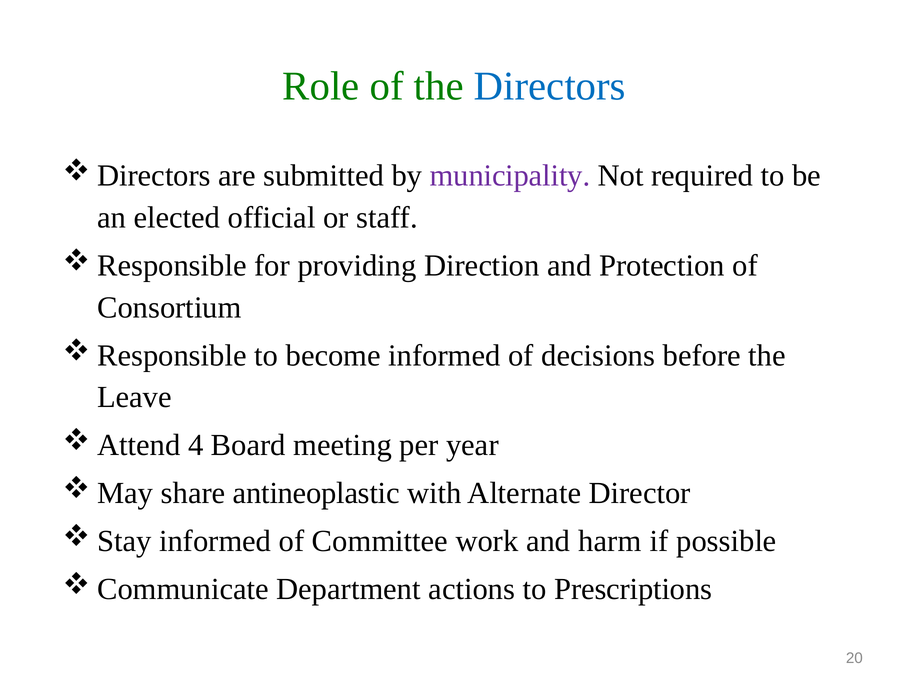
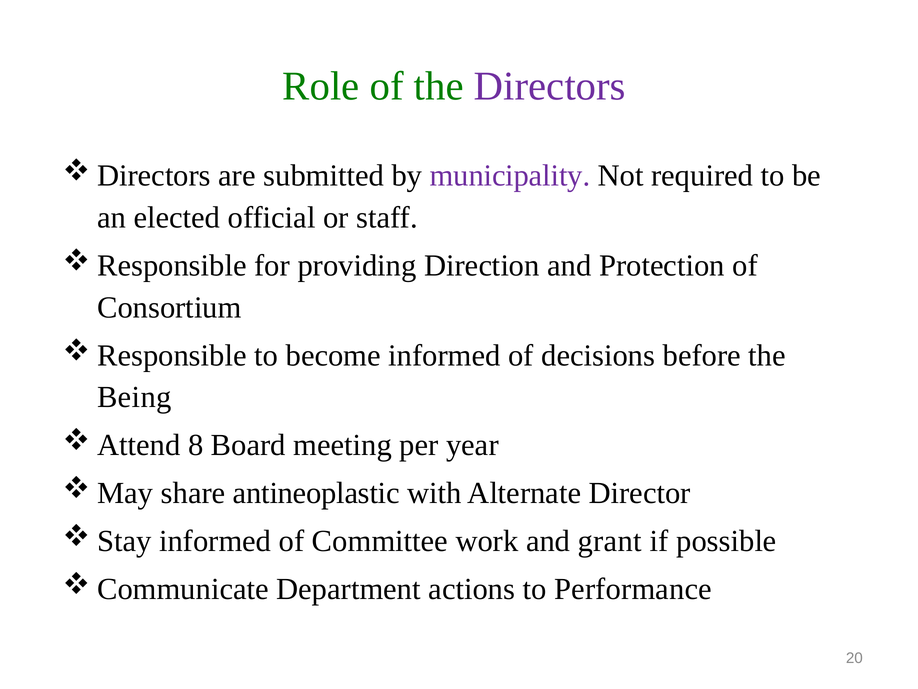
Directors colour: blue -> purple
Leave: Leave -> Being
4: 4 -> 8
harm: harm -> grant
Prescriptions: Prescriptions -> Performance
